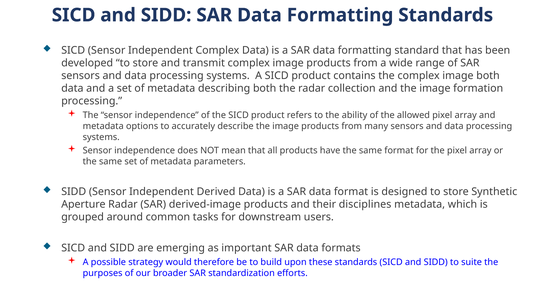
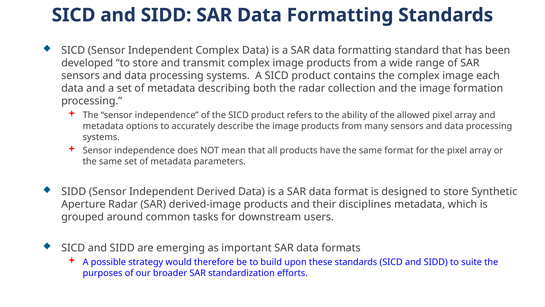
image both: both -> each
